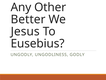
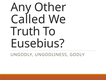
Better: Better -> Called
Jesus: Jesus -> Truth
